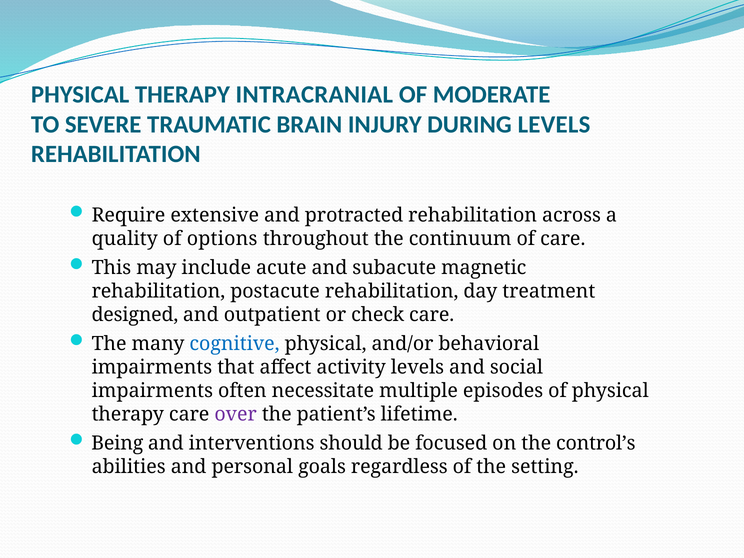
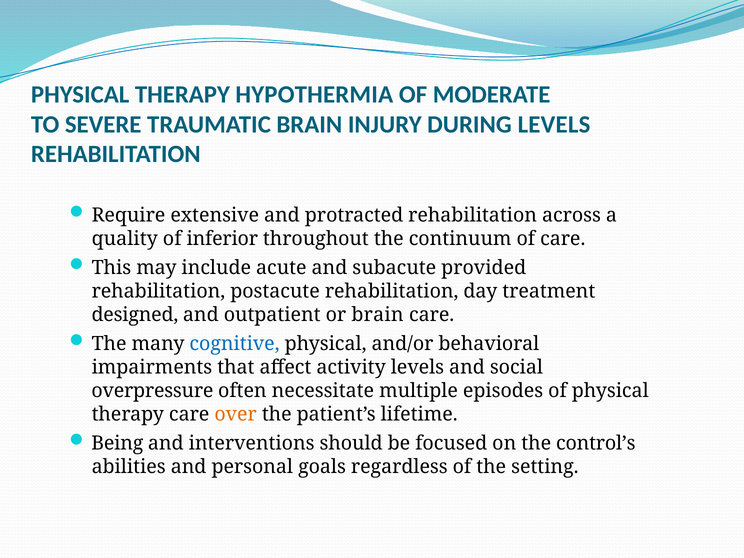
INTRACRANIAL: INTRACRANIAL -> HYPOTHERMIA
options: options -> inferior
magnetic: magnetic -> provided
or check: check -> brain
impairments at (152, 391): impairments -> overpressure
over colour: purple -> orange
